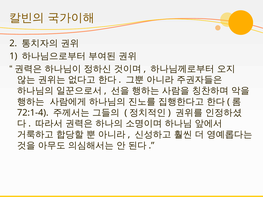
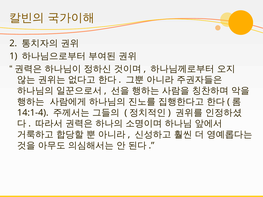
72:1-4: 72:1-4 -> 14:1-4
